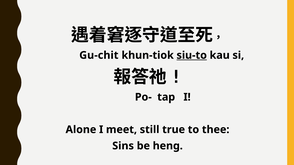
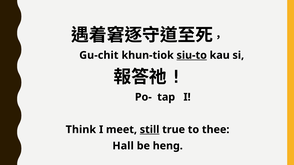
Alone: Alone -> Think
still underline: none -> present
Sins: Sins -> Hall
